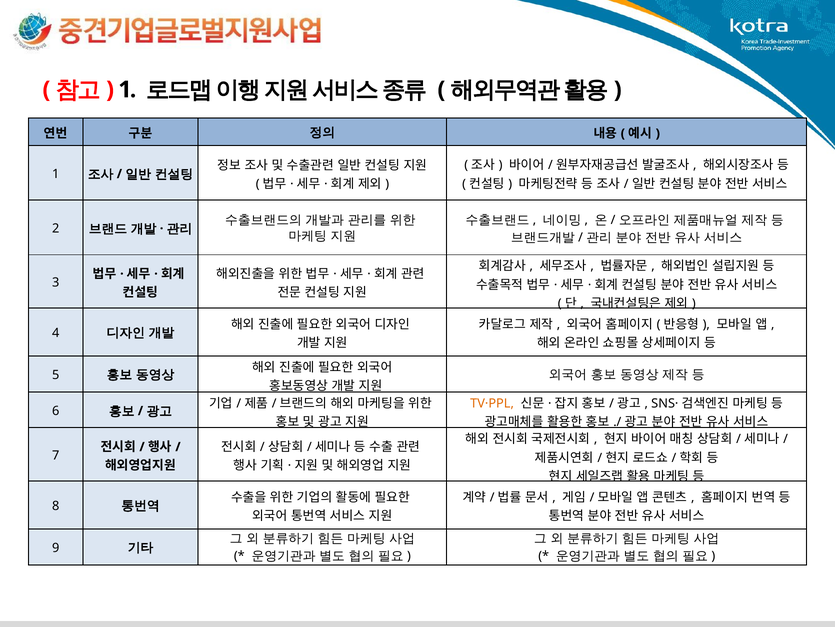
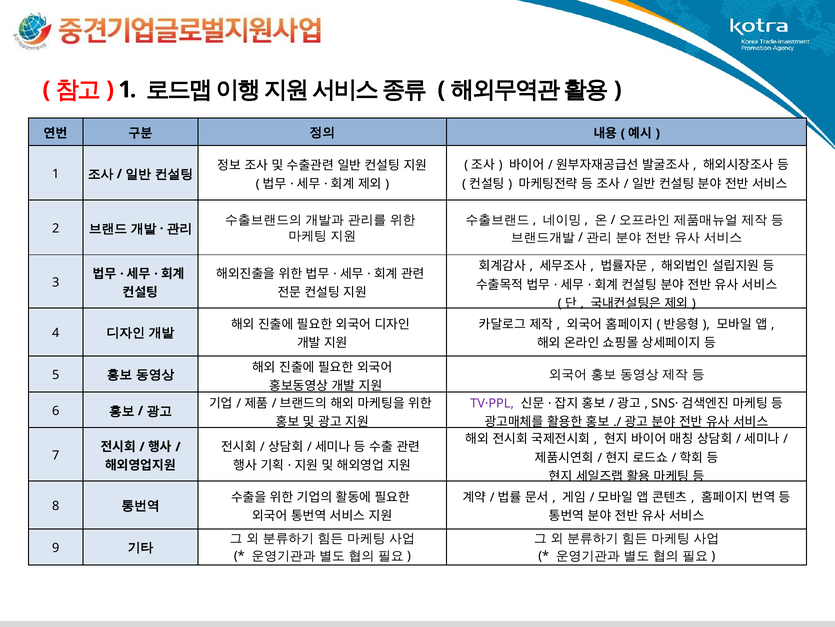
TV·PPL colour: orange -> purple
